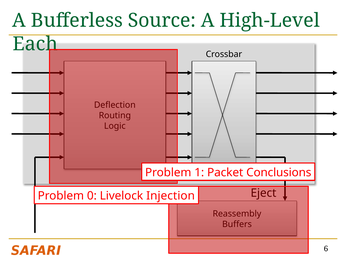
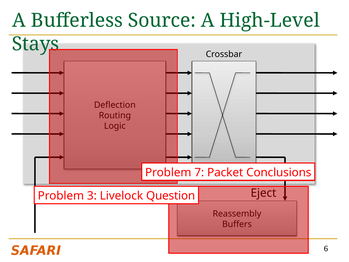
Each: Each -> Stays
1: 1 -> 7
0: 0 -> 3
Injection: Injection -> Question
